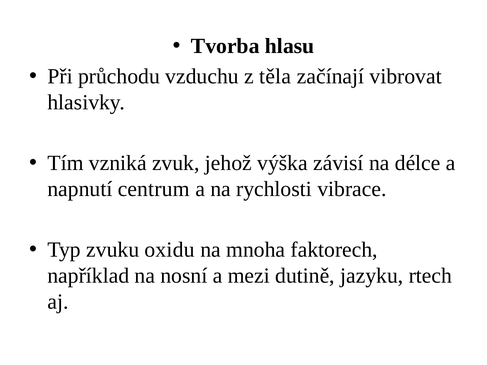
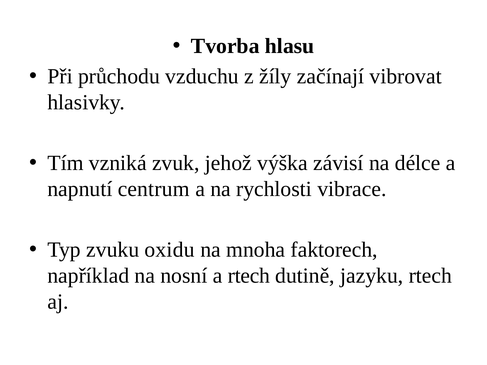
těla: těla -> žíly
a mezi: mezi -> rtech
